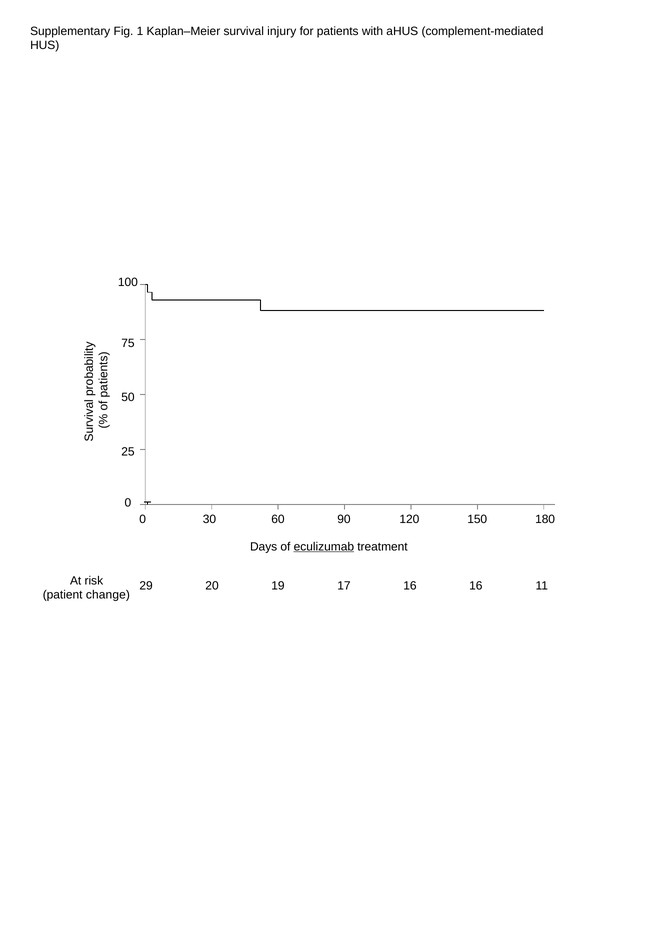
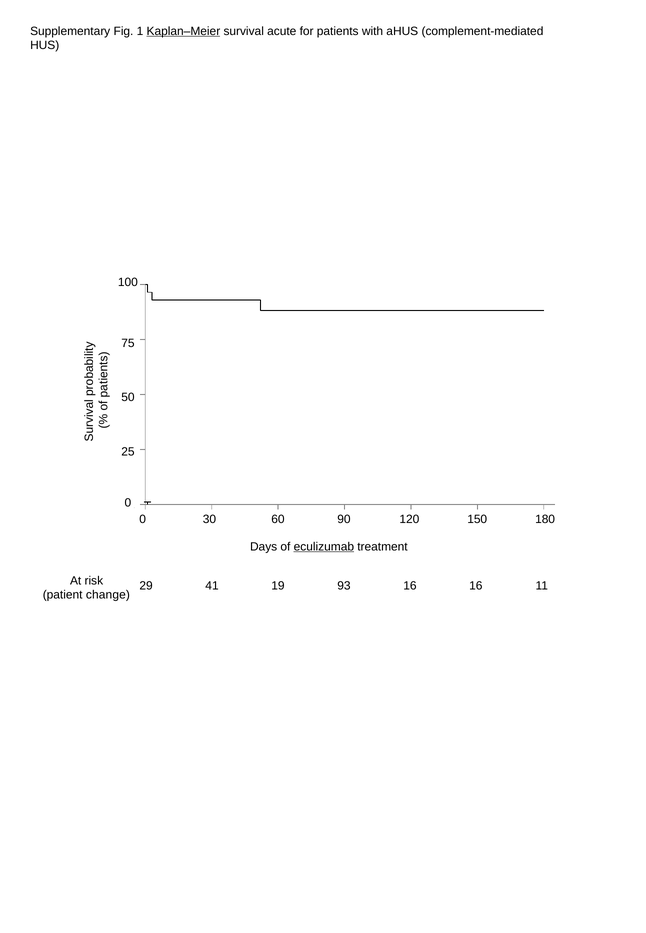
Kaplan–Meier underline: none -> present
injury: injury -> acute
20: 20 -> 41
17: 17 -> 93
